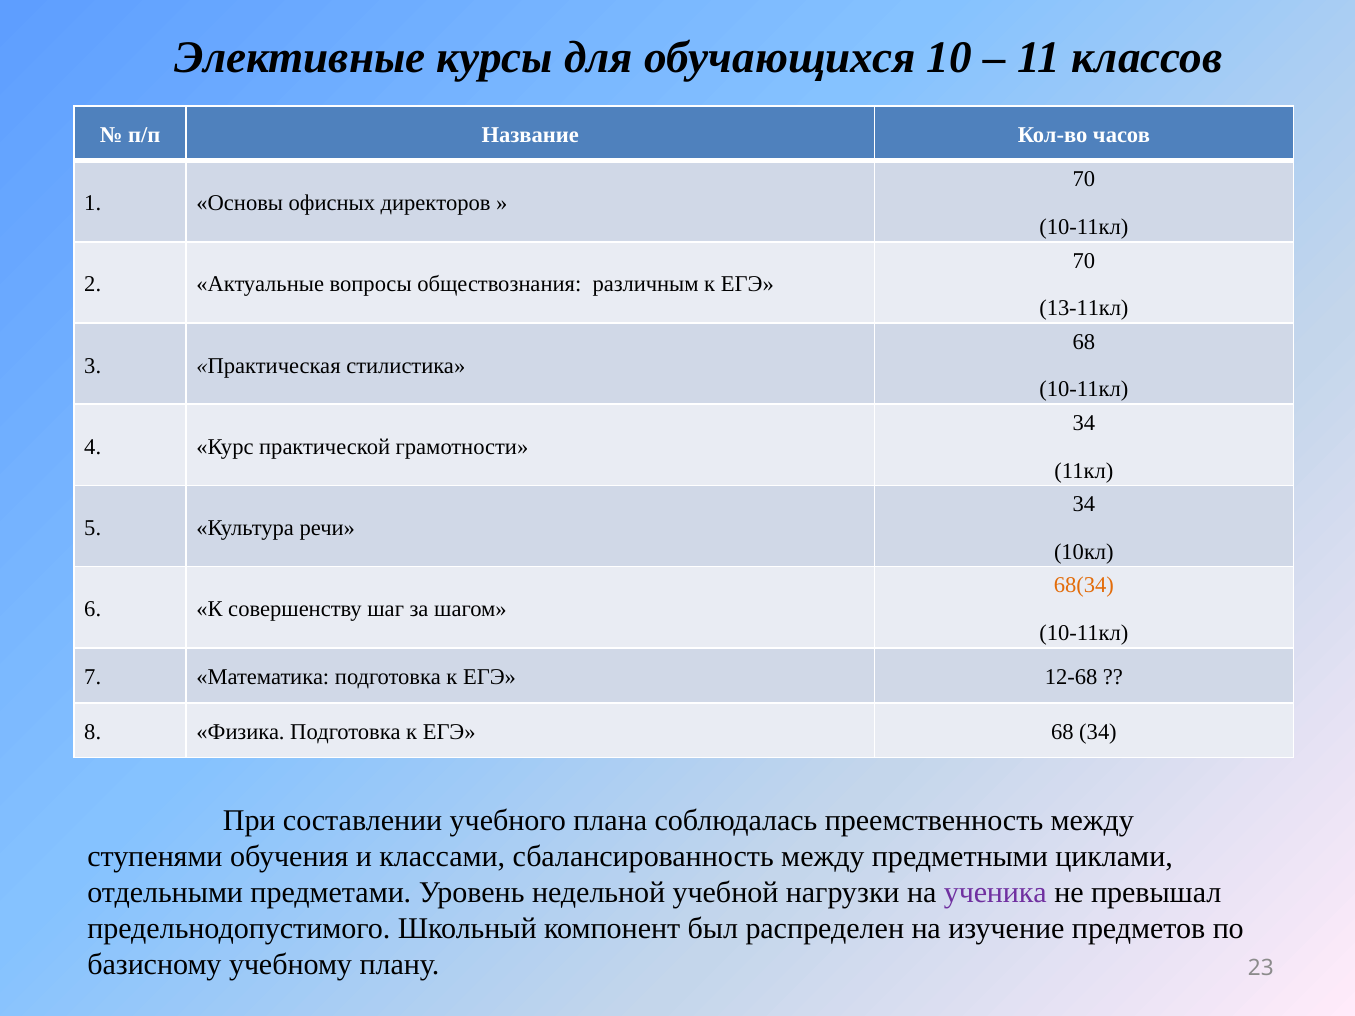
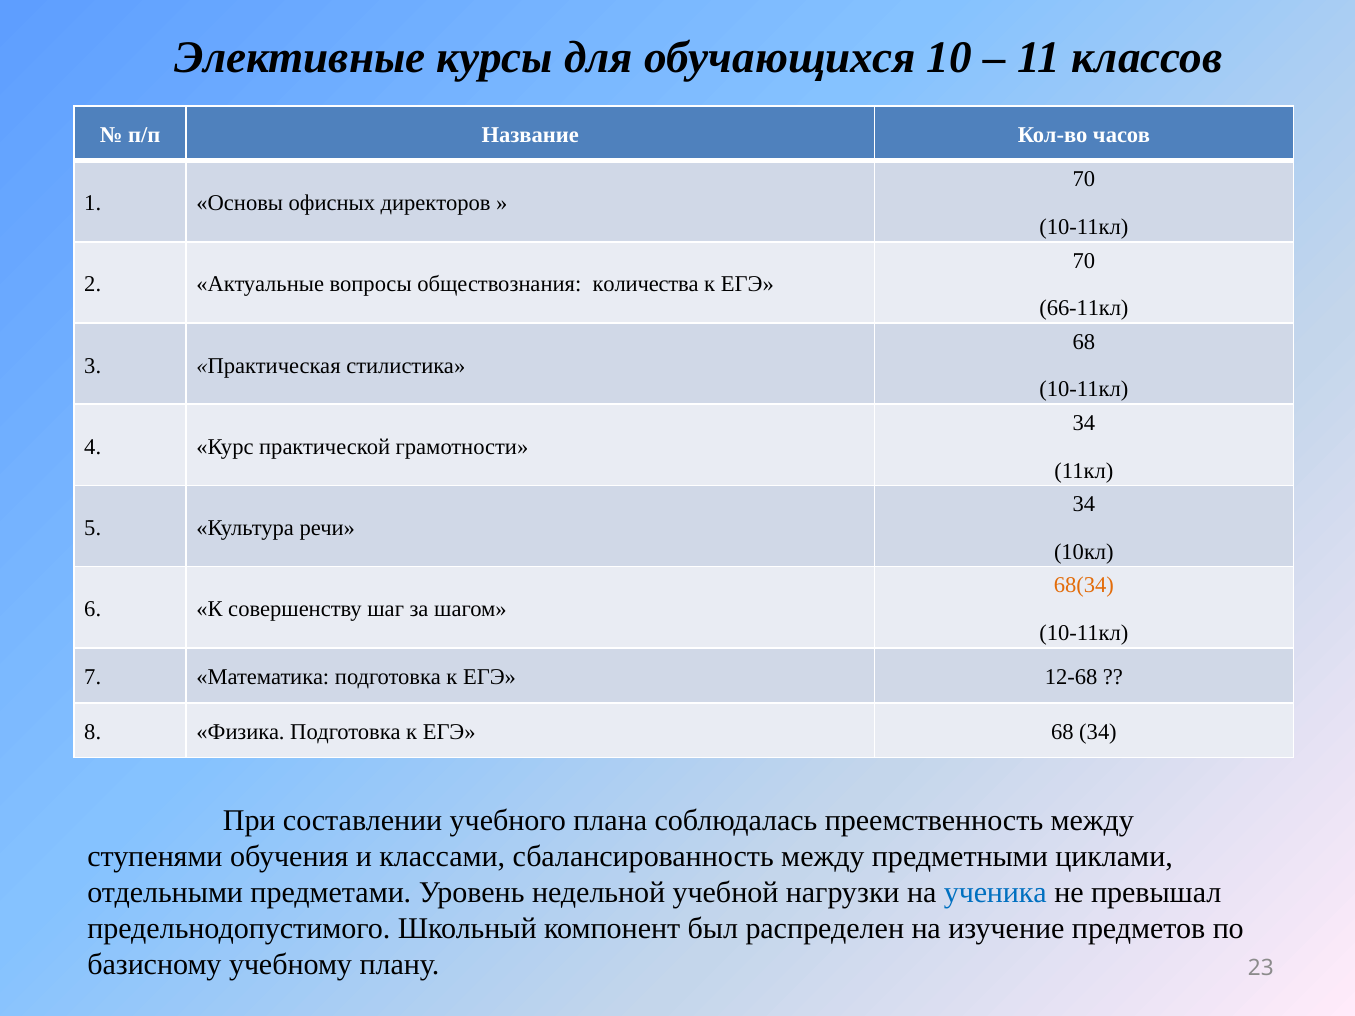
различным: различным -> количества
13-11кл: 13-11кл -> 66-11кл
ученика colour: purple -> blue
